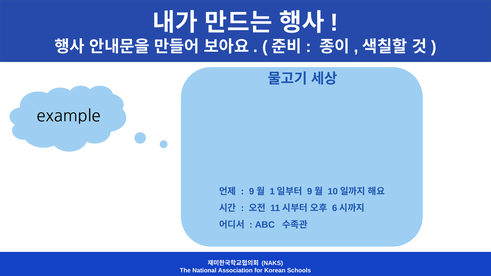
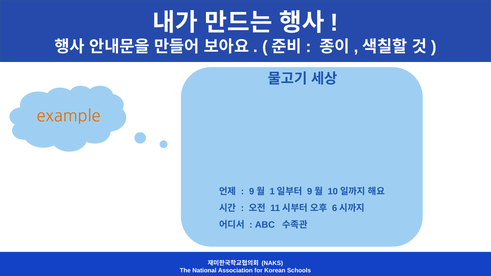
example colour: black -> orange
